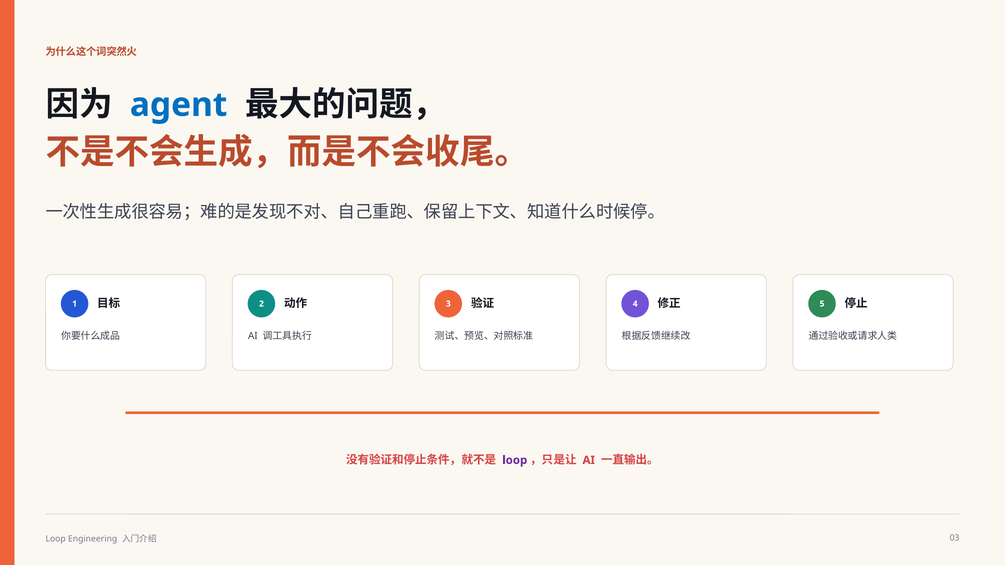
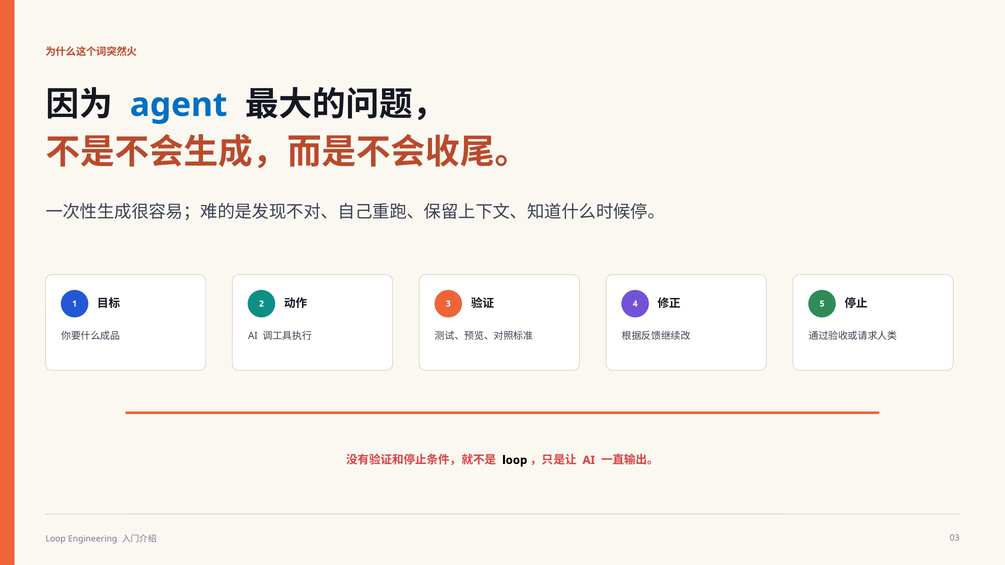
loop at (515, 460) colour: purple -> black
